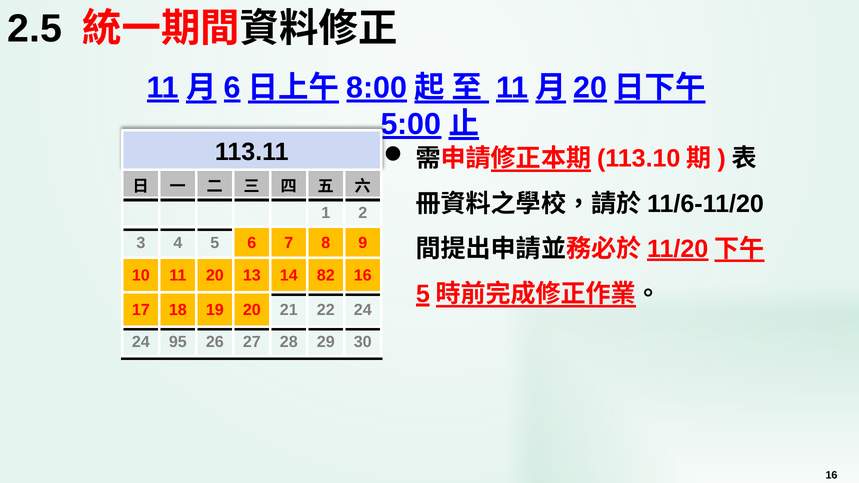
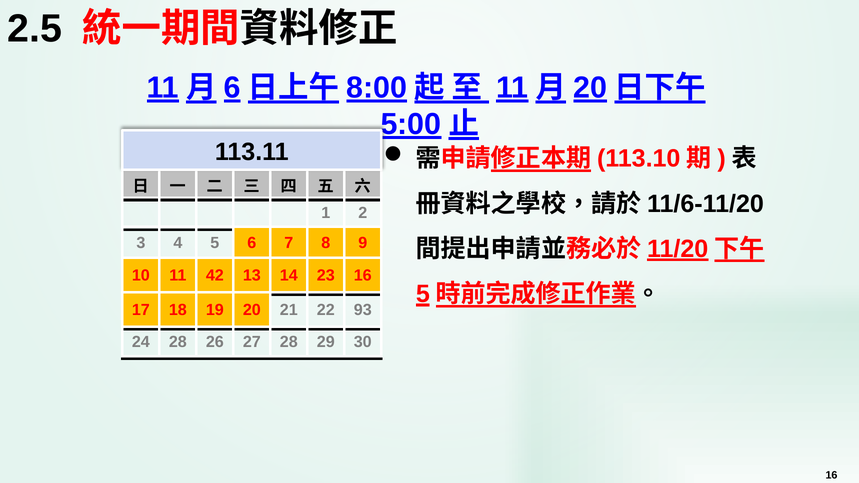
11 20: 20 -> 42
82: 82 -> 23
22 24: 24 -> 93
24 95: 95 -> 28
